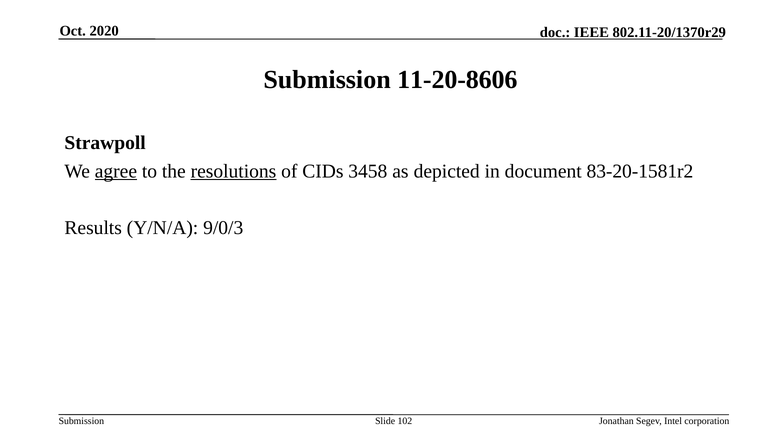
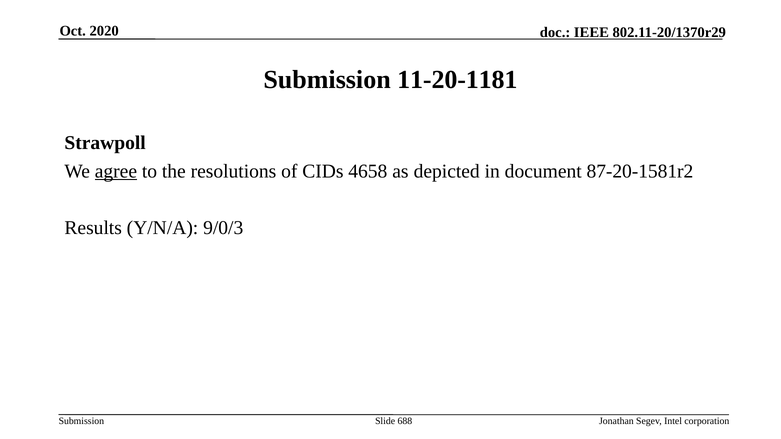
11-20-8606: 11-20-8606 -> 11-20-1181
resolutions underline: present -> none
3458: 3458 -> 4658
83-20-1581r2: 83-20-1581r2 -> 87-20-1581r2
102: 102 -> 688
